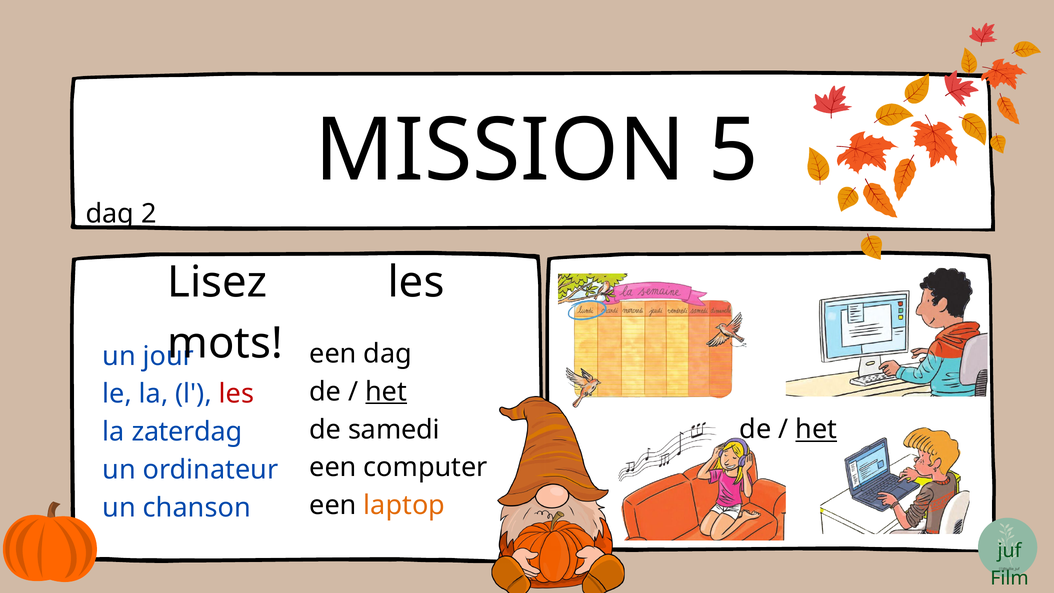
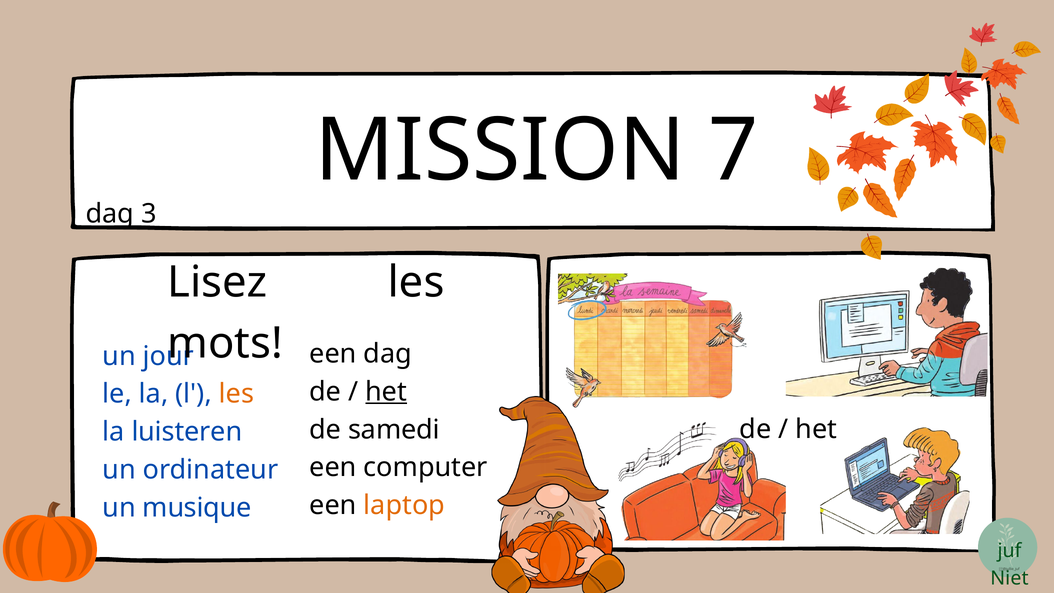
5: 5 -> 7
2: 2 -> 3
les at (236, 394) colour: red -> orange
het at (816, 429) underline: present -> none
zaterdag: zaterdag -> luisteren
chanson: chanson -> musique
Film: Film -> Niet
